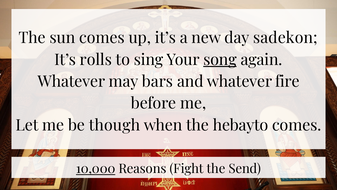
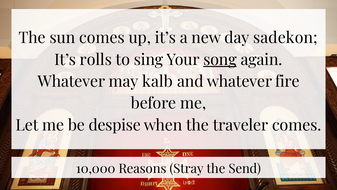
bars: bars -> kalb
though: though -> despise
hebayto: hebayto -> traveler
10,000 underline: present -> none
Fight: Fight -> Stray
